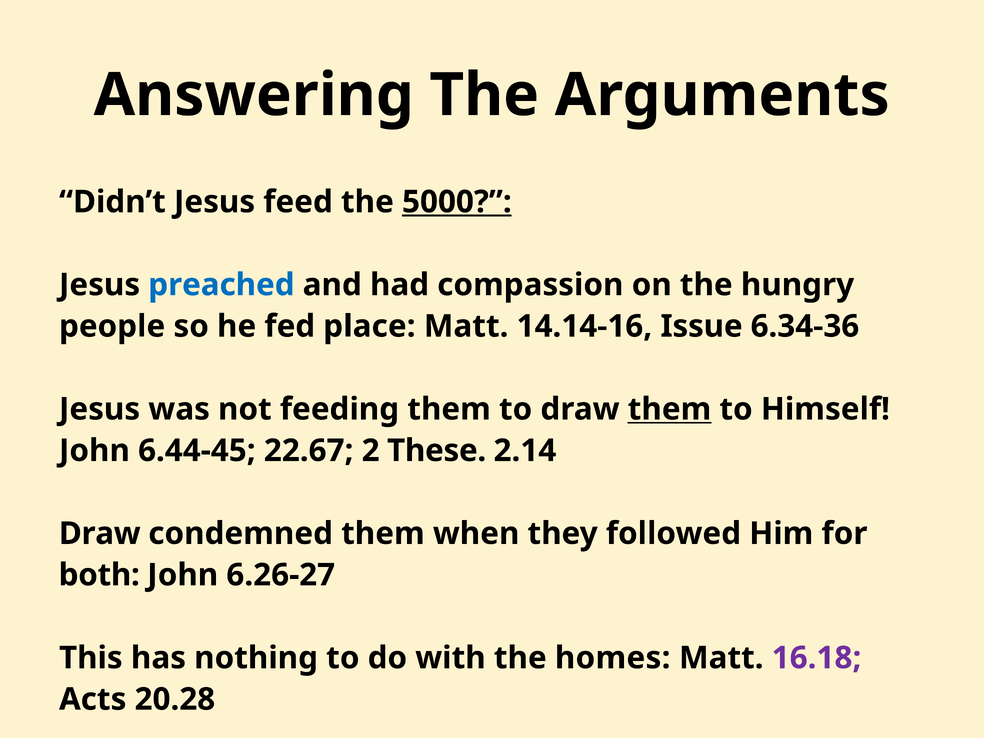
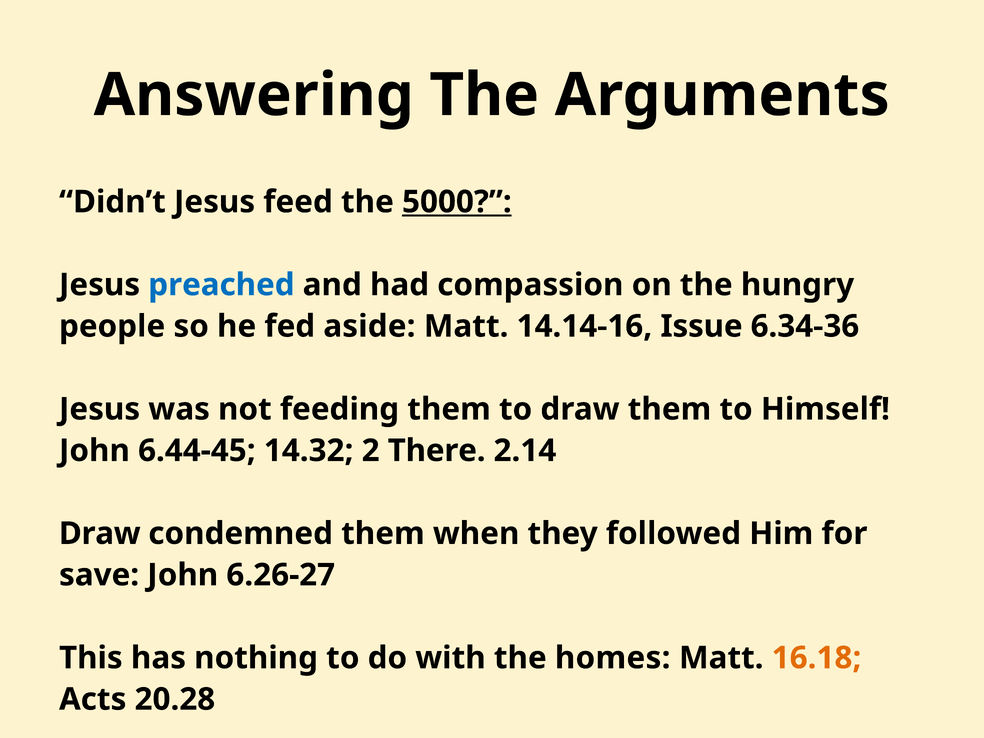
place: place -> aside
them at (669, 409) underline: present -> none
22.67: 22.67 -> 14.32
These: These -> There
both: both -> save
16.18 colour: purple -> orange
